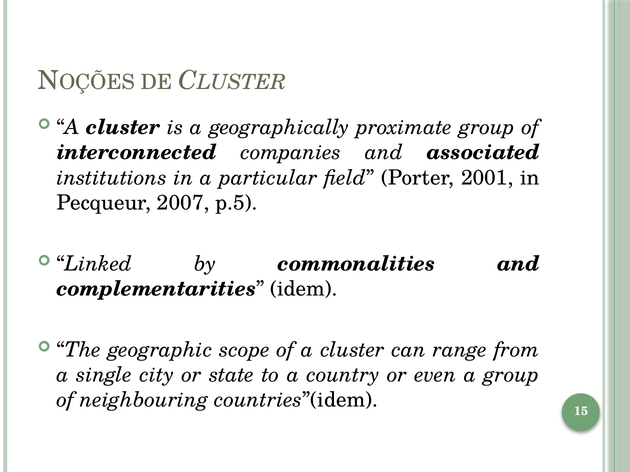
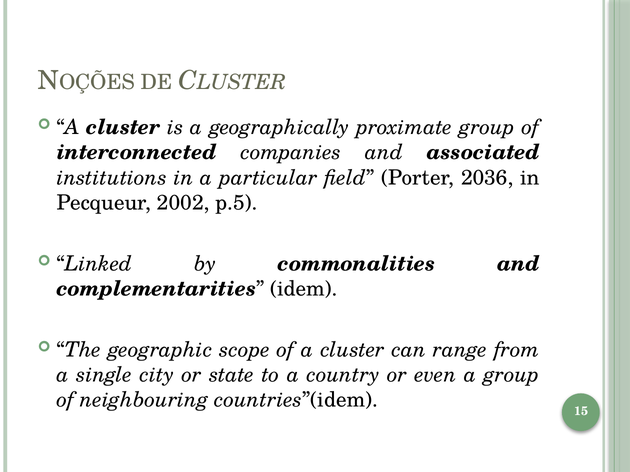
2001: 2001 -> 2036
2007: 2007 -> 2002
